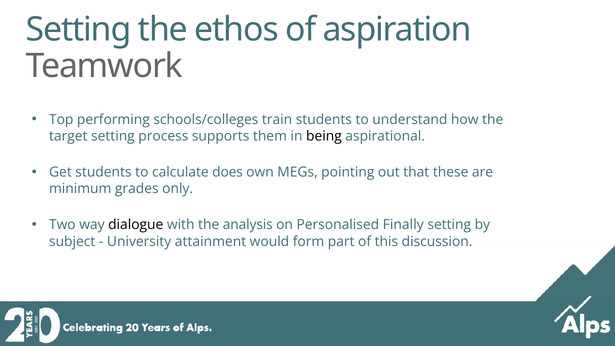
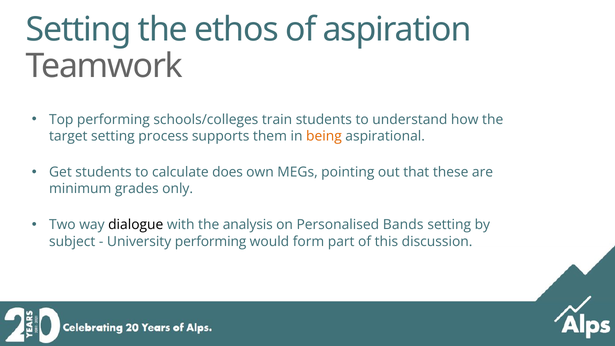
being colour: black -> orange
Finally: Finally -> Bands
University attainment: attainment -> performing
